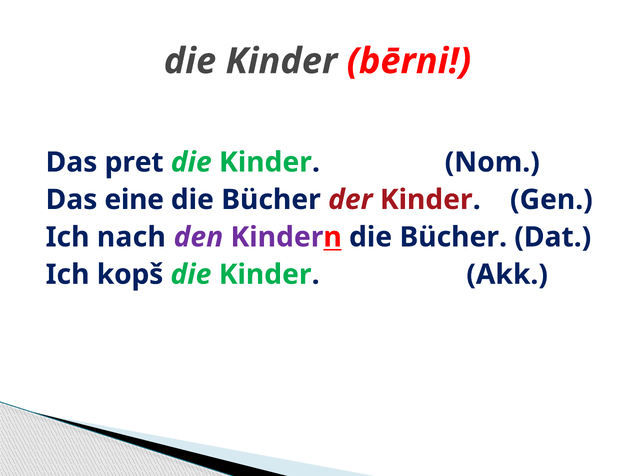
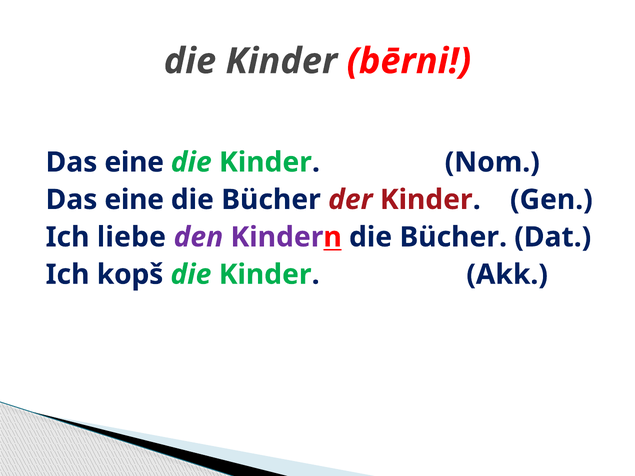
pret at (134, 162): pret -> eine
nach: nach -> liebe
